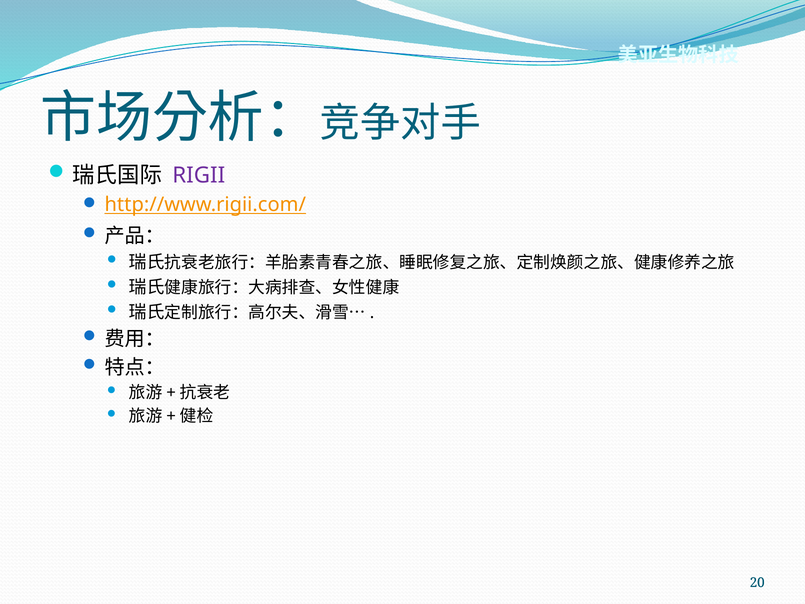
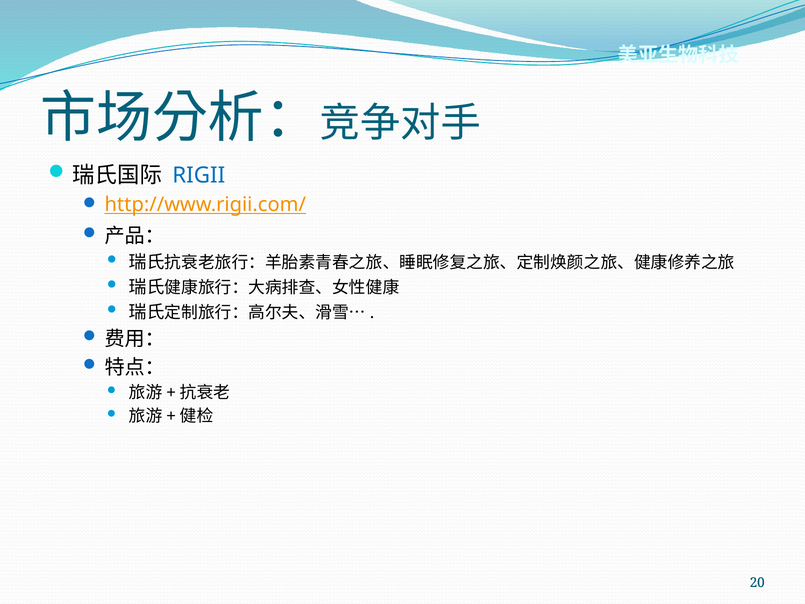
RIGII colour: purple -> blue
